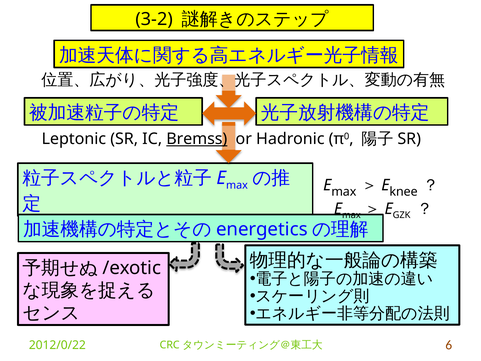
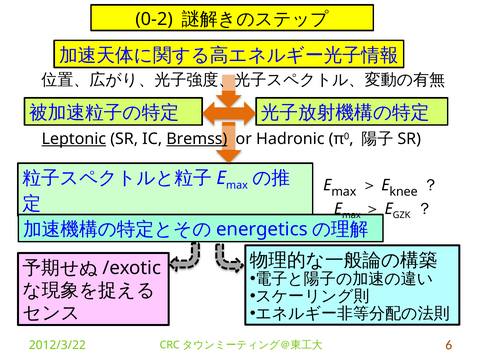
3-2: 3-2 -> 0-2
Leptonic underline: none -> present
2012/0/22: 2012/0/22 -> 2012/3/22
